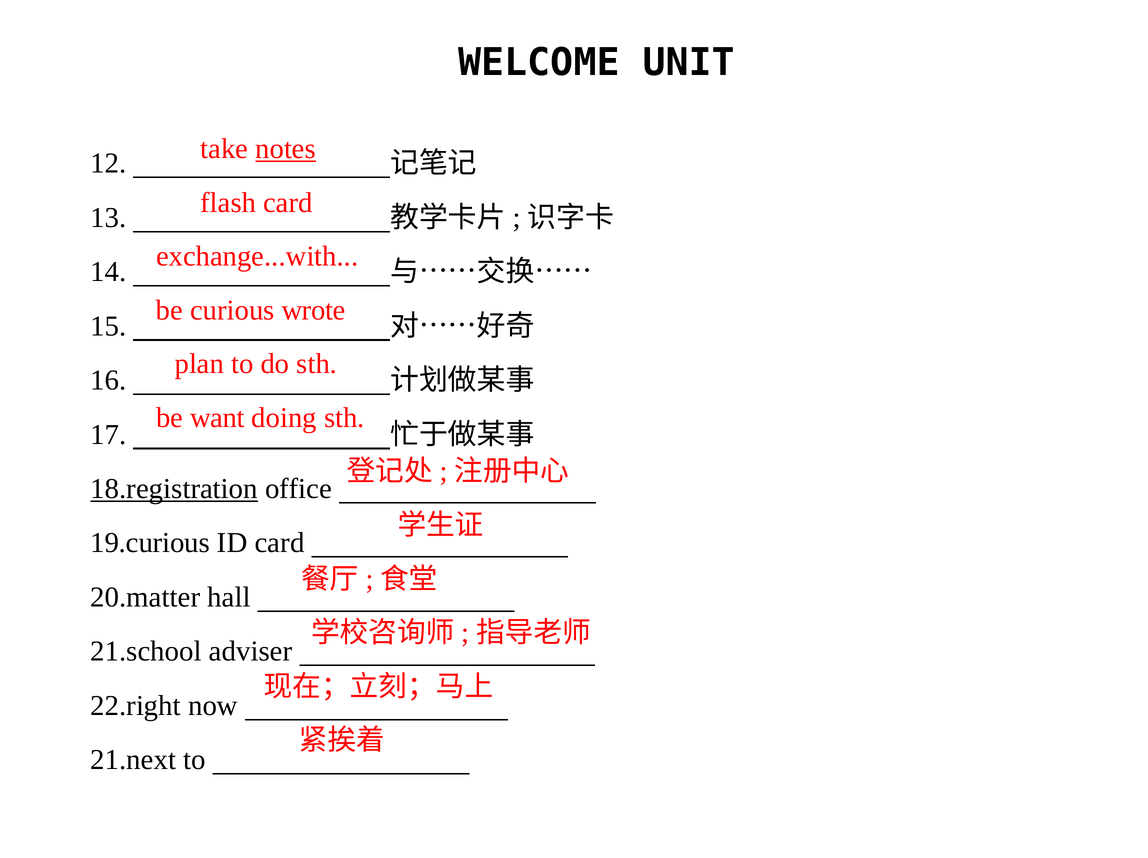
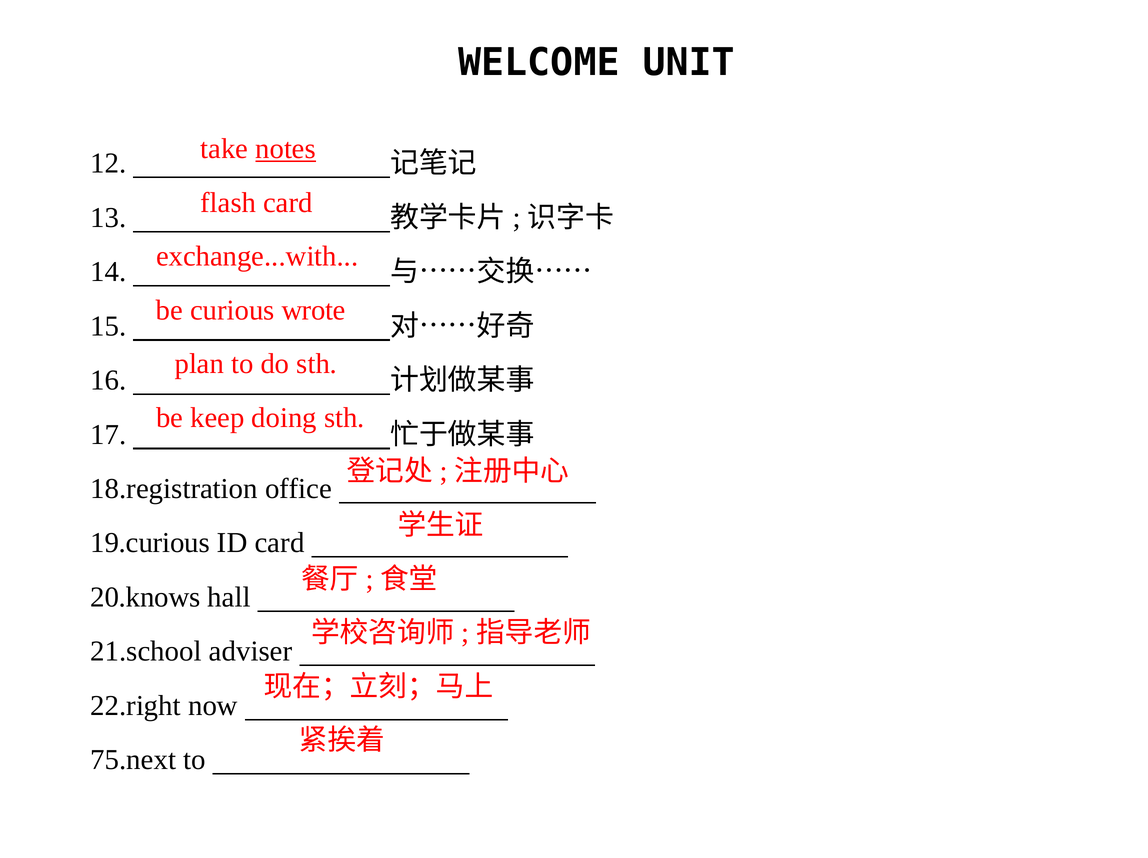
want: want -> keep
18.registration underline: present -> none
20.matter: 20.matter -> 20.knows
21.next: 21.next -> 75.next
